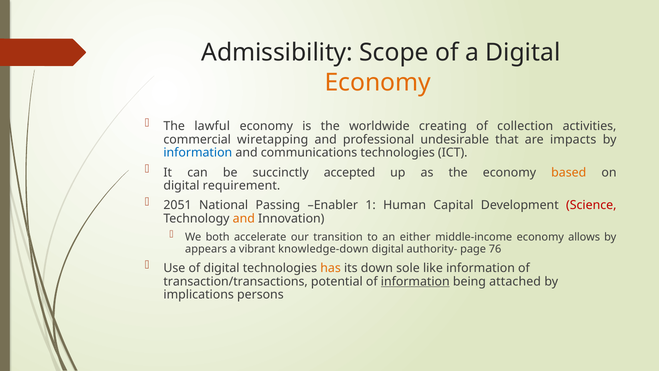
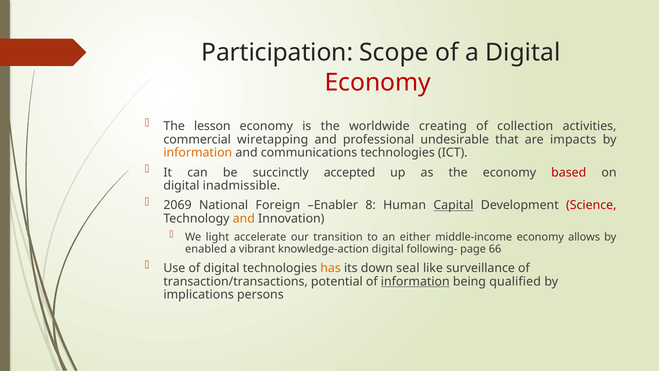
Admissibility: Admissibility -> Participation
Economy at (378, 82) colour: orange -> red
lawful: lawful -> lesson
information at (198, 153) colour: blue -> orange
based colour: orange -> red
requirement: requirement -> inadmissible
2051: 2051 -> 2069
Passing: Passing -> Foreign
1: 1 -> 8
Capital underline: none -> present
both: both -> light
appears: appears -> enabled
knowledge-down: knowledge-down -> knowledge-action
authority-: authority- -> following-
76: 76 -> 66
sole: sole -> seal
like information: information -> surveillance
attached: attached -> qualified
